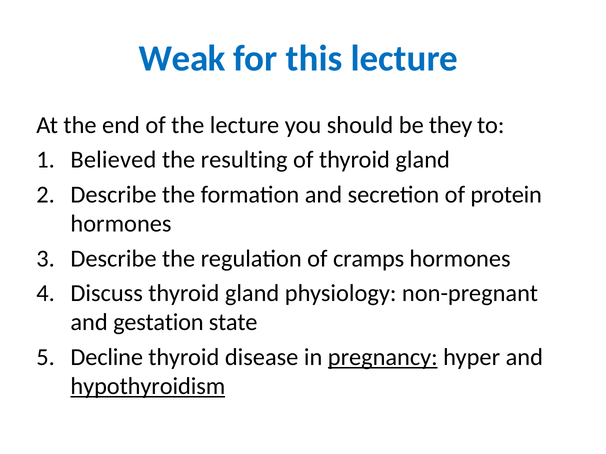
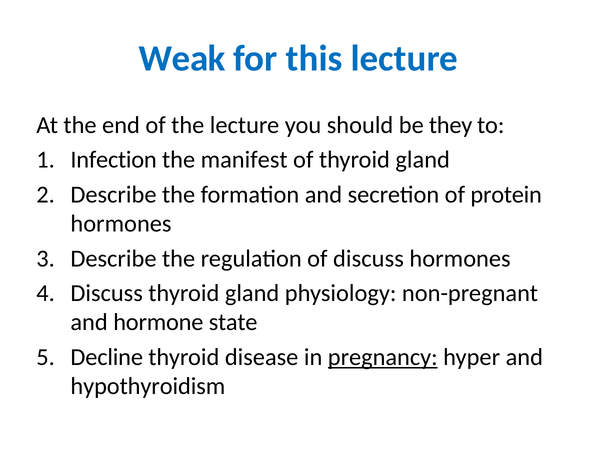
Believed: Believed -> Infection
resulting: resulting -> manifest
of cramps: cramps -> discuss
gestation: gestation -> hormone
hypothyroidism underline: present -> none
